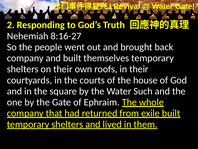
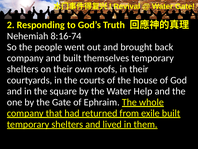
8:16-27: 8:16-27 -> 8:16-74
Such: Such -> Help
